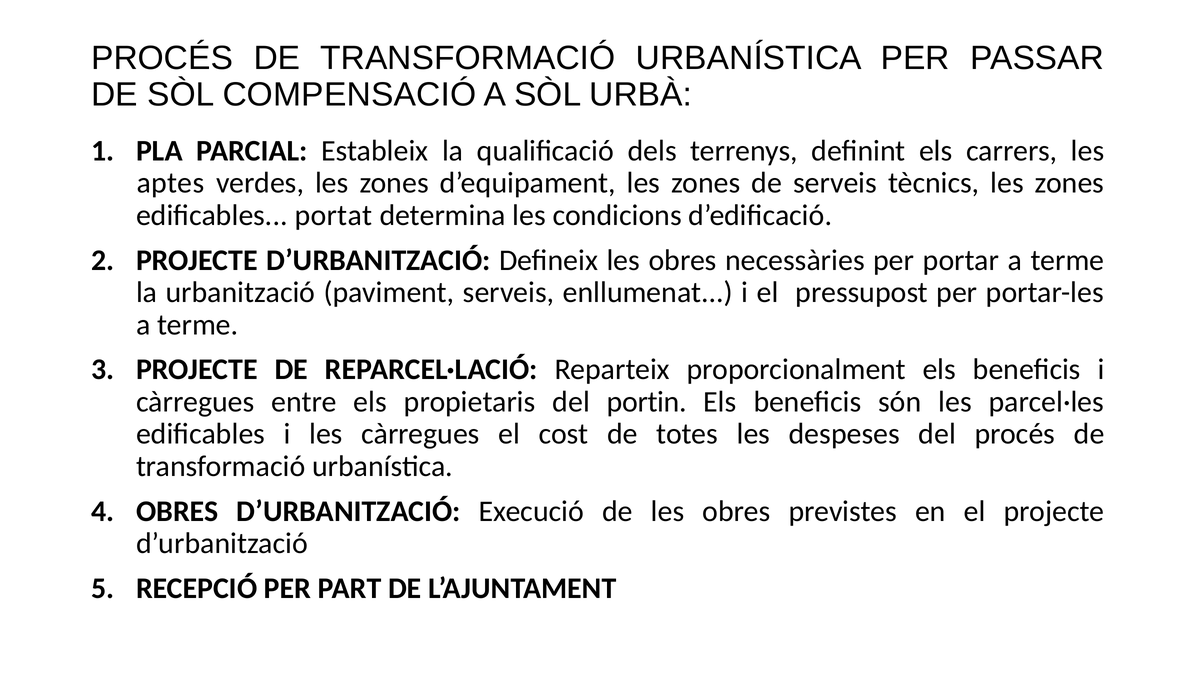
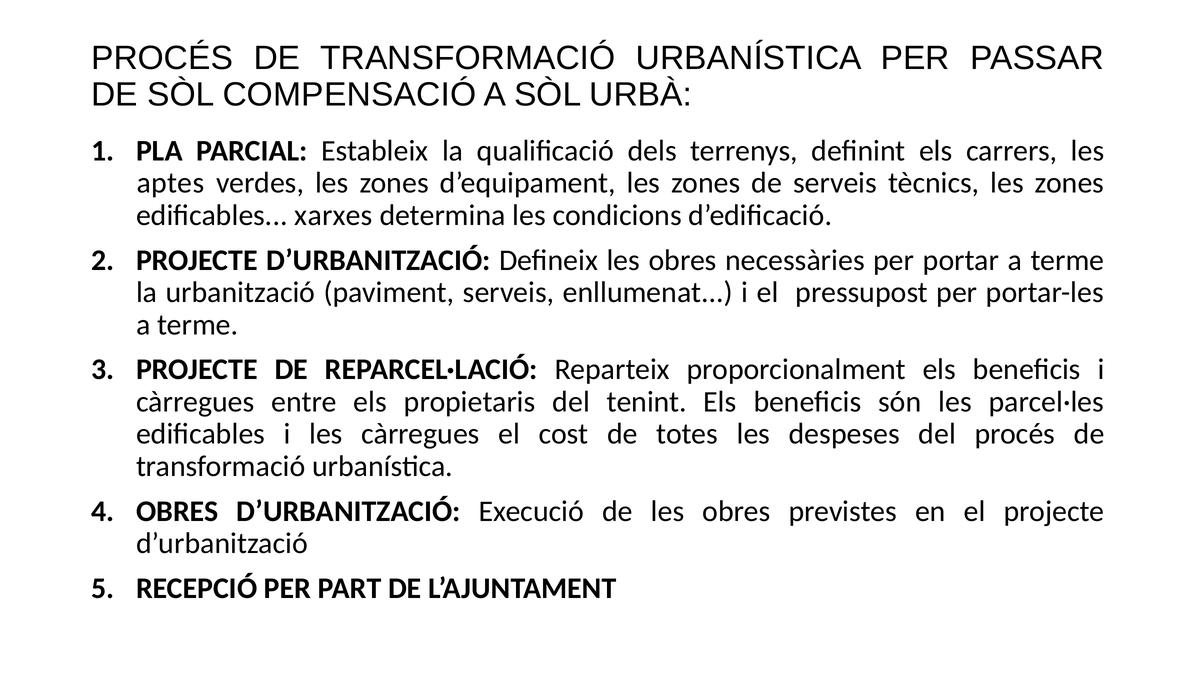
portat: portat -> xarxes
portin: portin -> tenint
